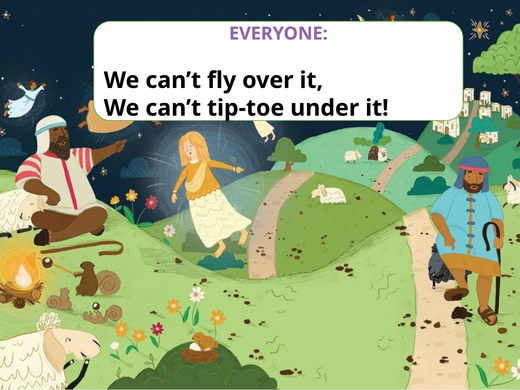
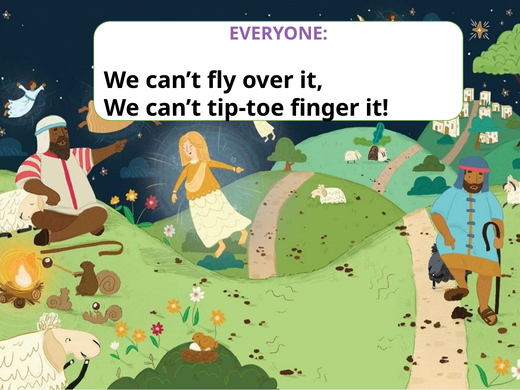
under: under -> finger
